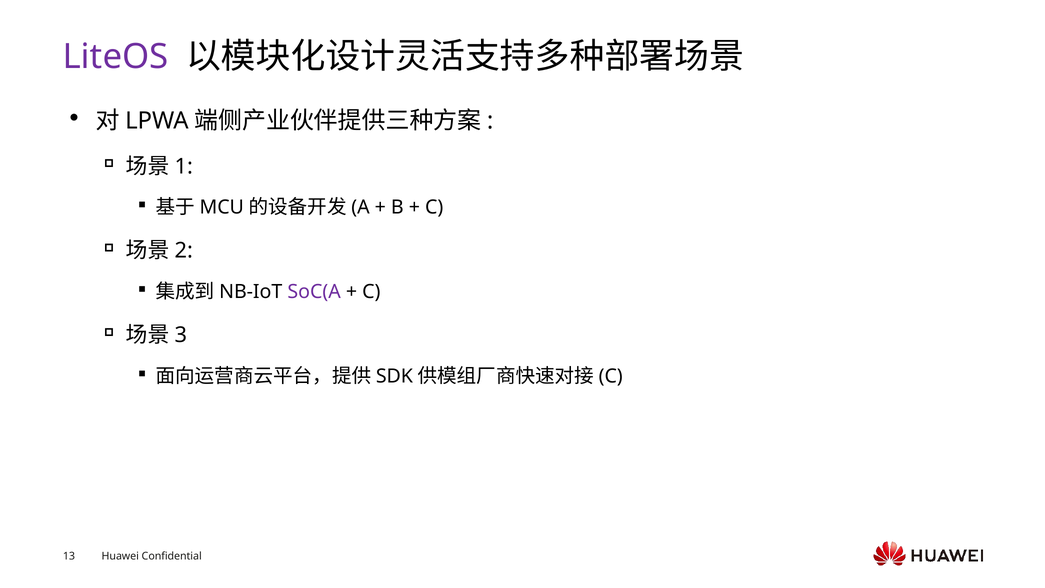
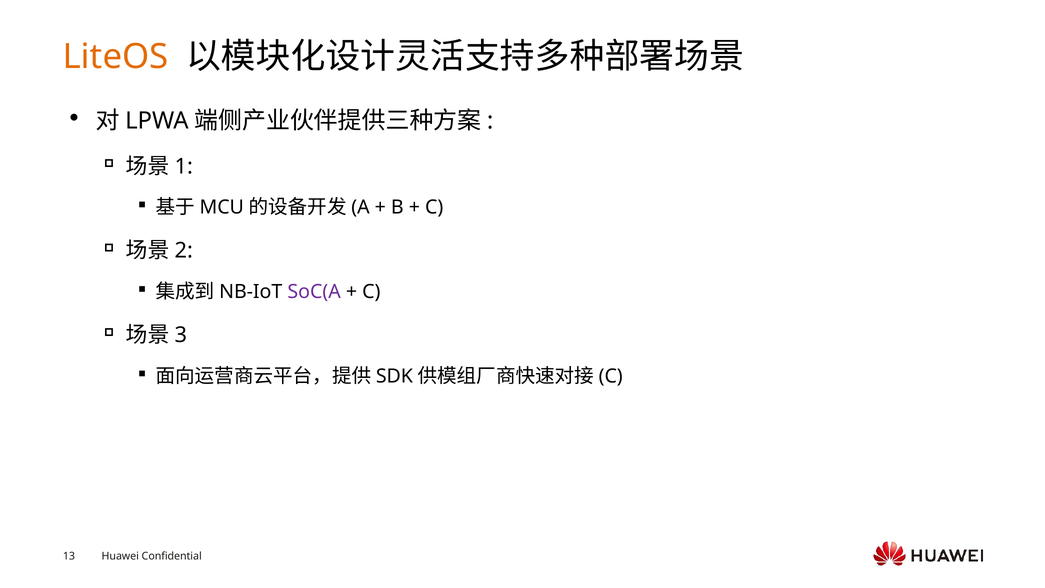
LiteOS colour: purple -> orange
